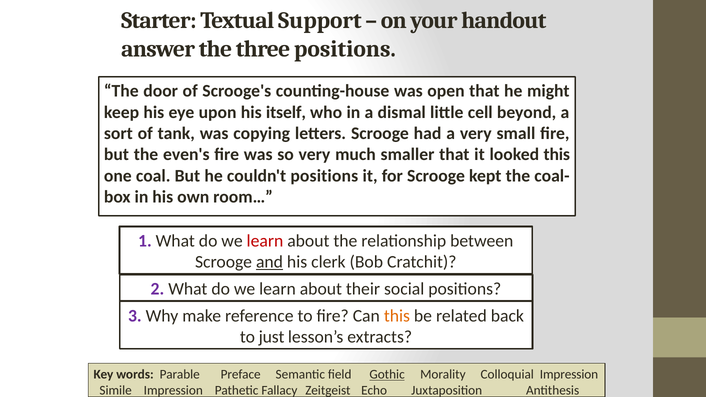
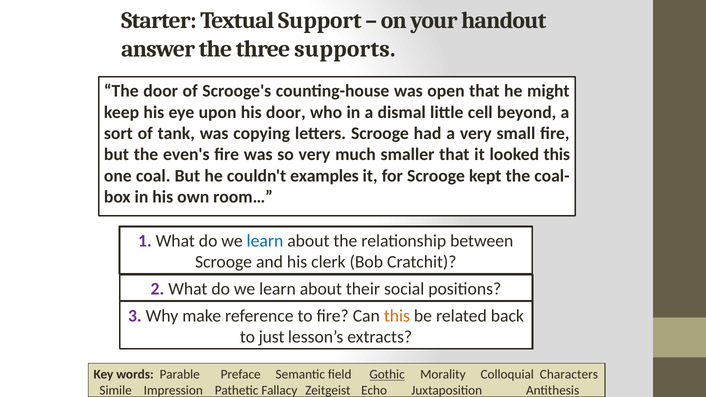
three positions: positions -> supports
his itself: itself -> door
couldn't positions: positions -> examples
learn at (265, 241) colour: red -> blue
and underline: present -> none
Colloquial Impression: Impression -> Characters
